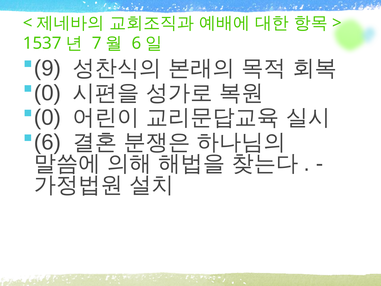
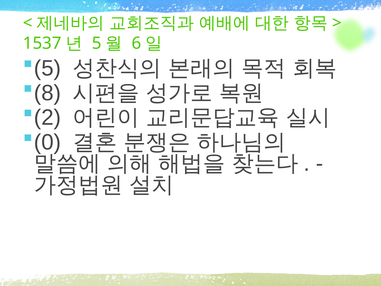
7 at (97, 43): 7 -> 5
9 at (47, 68): 9 -> 5
0 at (47, 93): 0 -> 8
0 at (47, 118): 0 -> 2
6 at (47, 142): 6 -> 0
